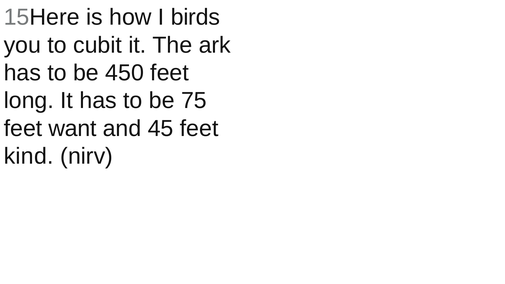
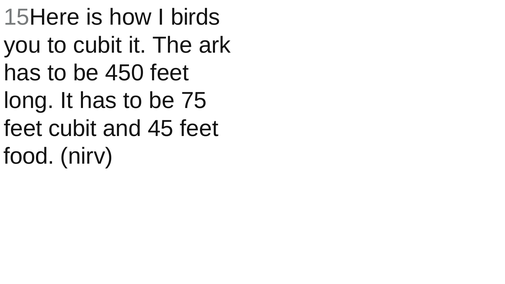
feet want: want -> cubit
kind: kind -> food
